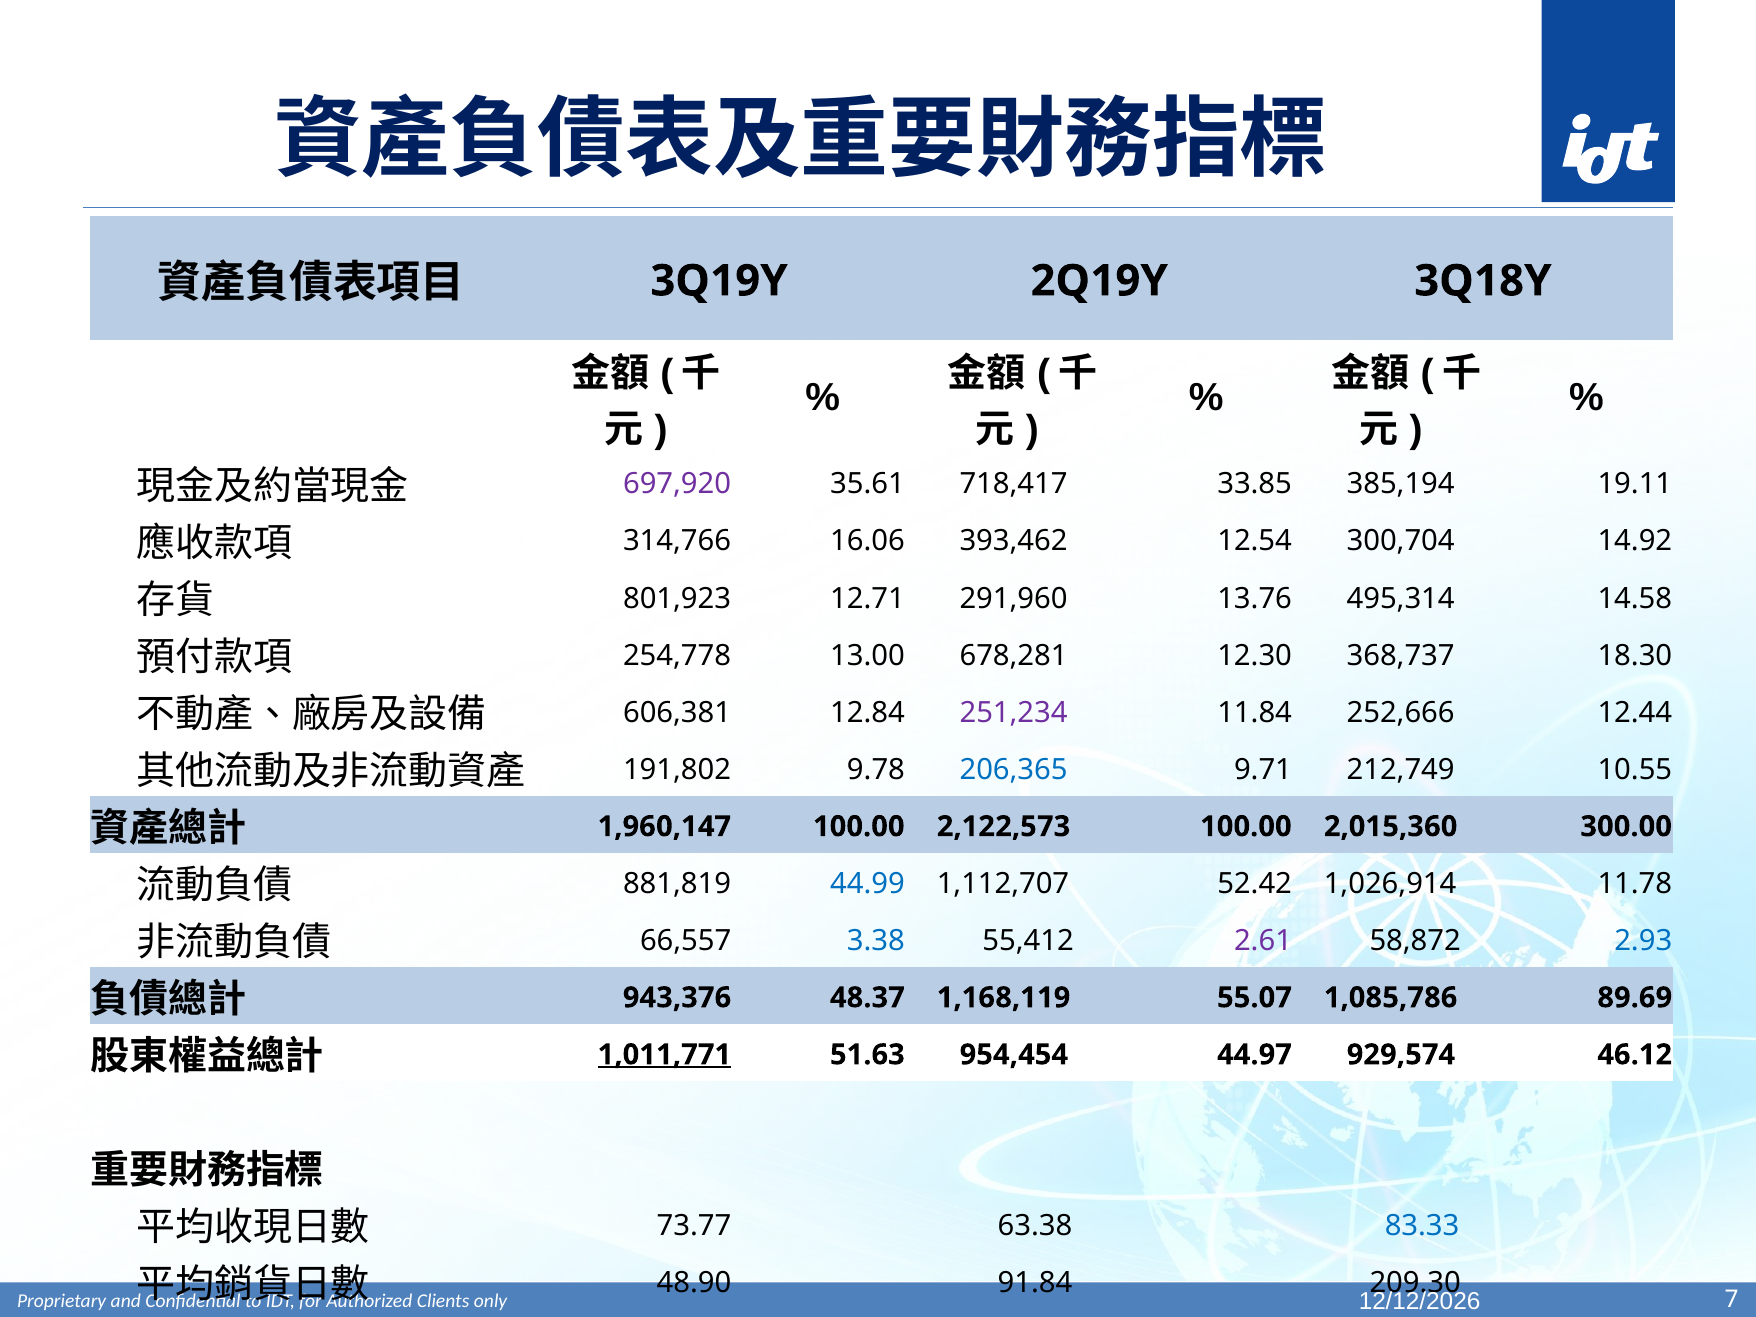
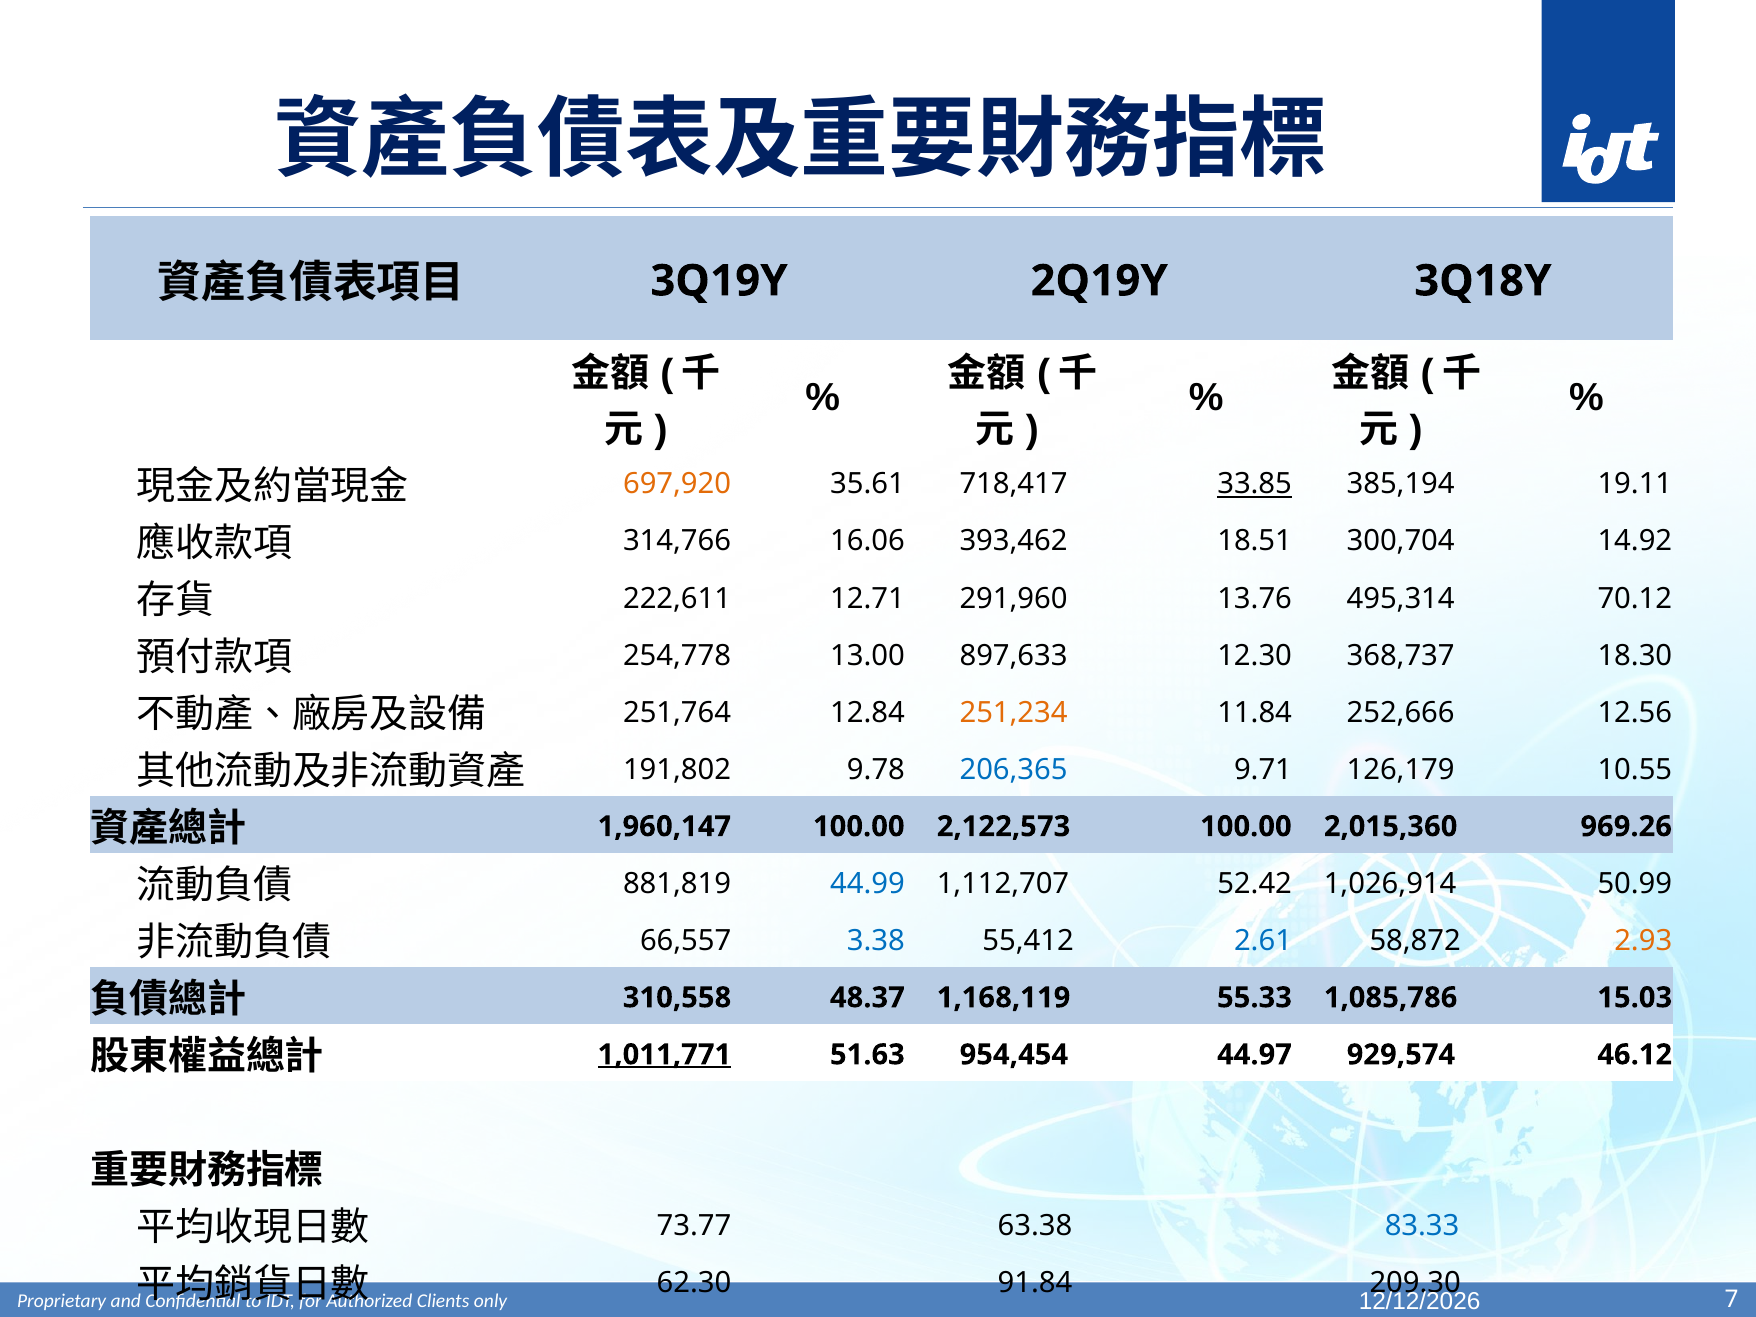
697,920 colour: purple -> orange
33.85 underline: none -> present
12.54: 12.54 -> 18.51
801,923: 801,923 -> 222,611
14.58: 14.58 -> 70.12
678,281: 678,281 -> 897,633
606,381: 606,381 -> 251,764
251,234 colour: purple -> orange
12.44: 12.44 -> 12.56
212,749: 212,749 -> 126,179
300.00: 300.00 -> 969.26
11.78: 11.78 -> 50.99
2.61 colour: purple -> blue
2.93 colour: blue -> orange
943,376: 943,376 -> 310,558
55.07: 55.07 -> 55.33
89.69: 89.69 -> 15.03
48.90: 48.90 -> 62.30
